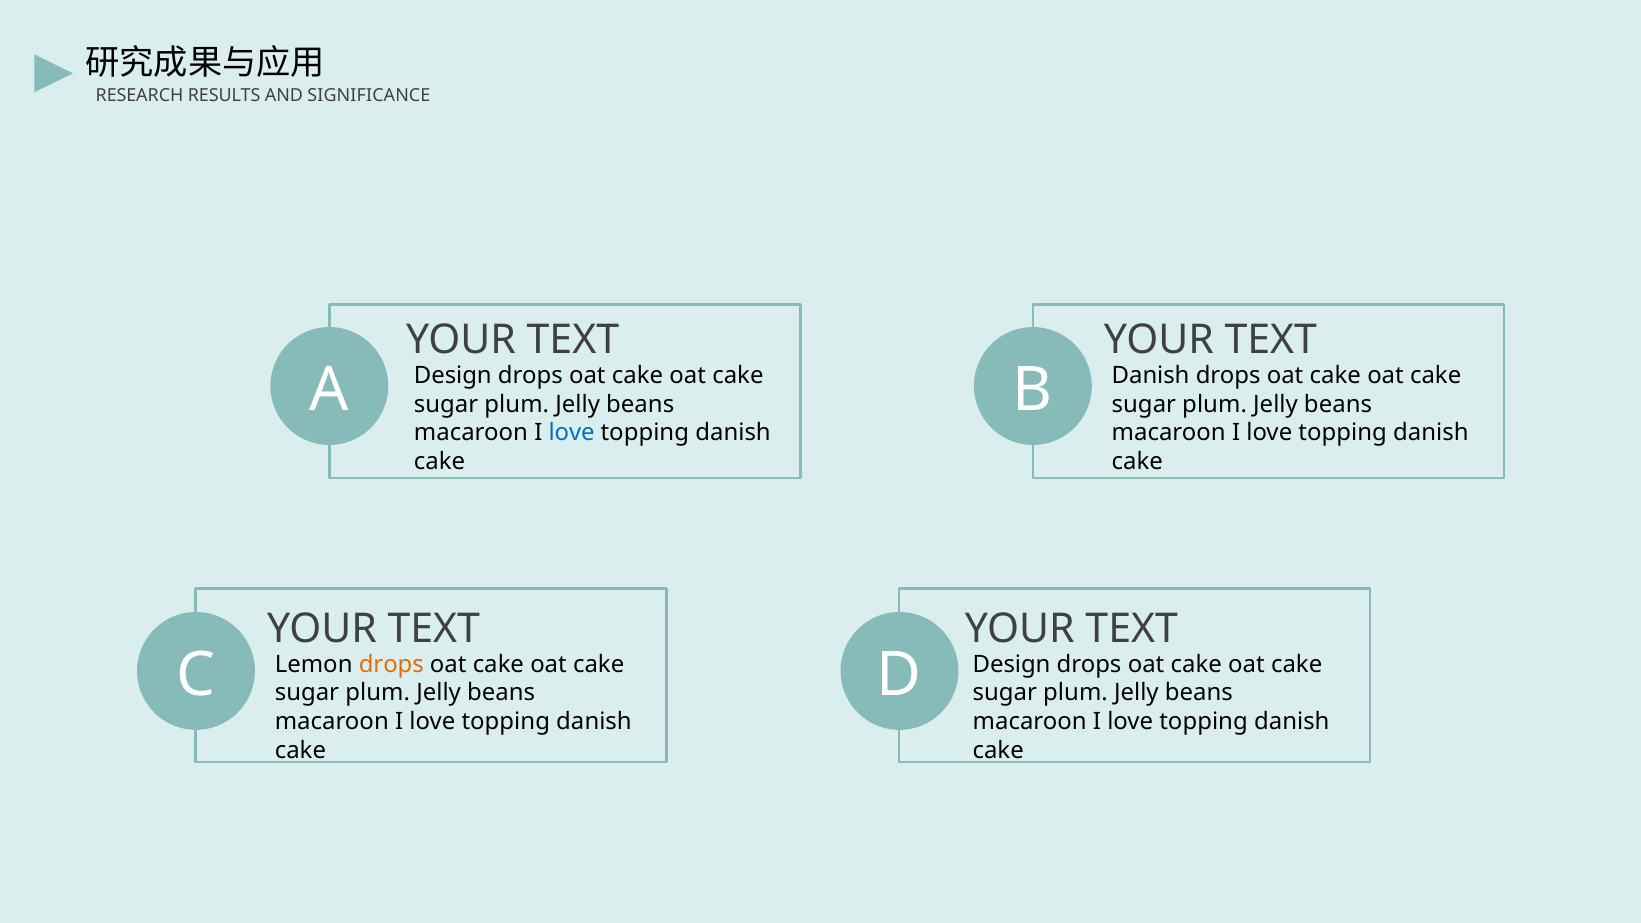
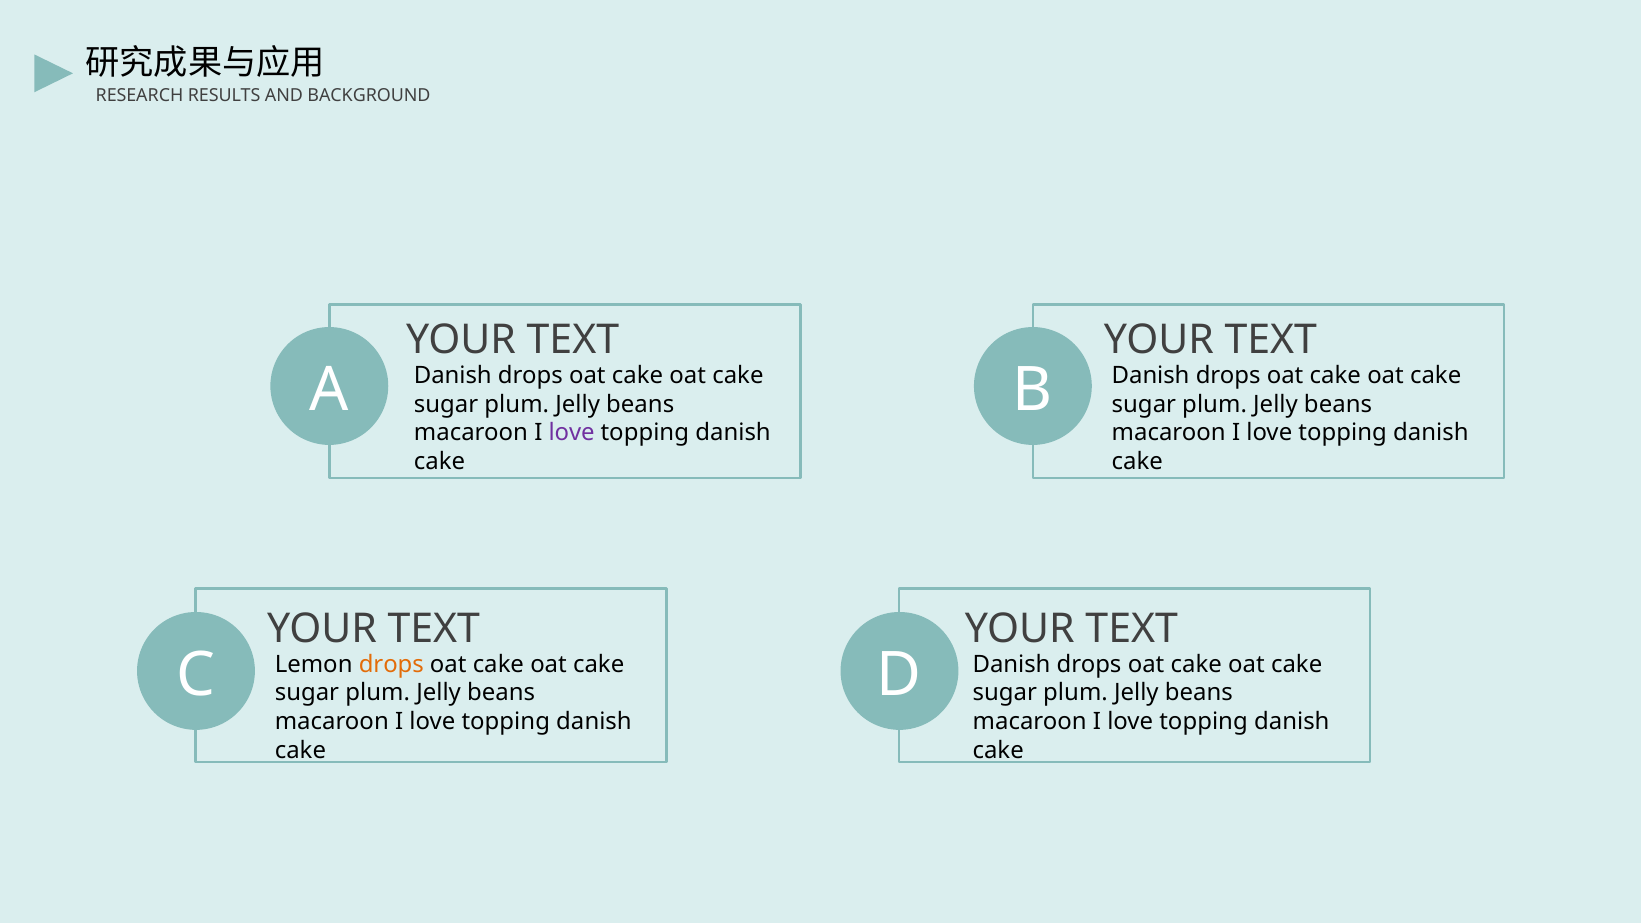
SIGNIFICANCE: SIGNIFICANCE -> BACKGROUND
Design at (453, 376): Design -> Danish
love at (572, 433) colour: blue -> purple
Design at (1012, 664): Design -> Danish
